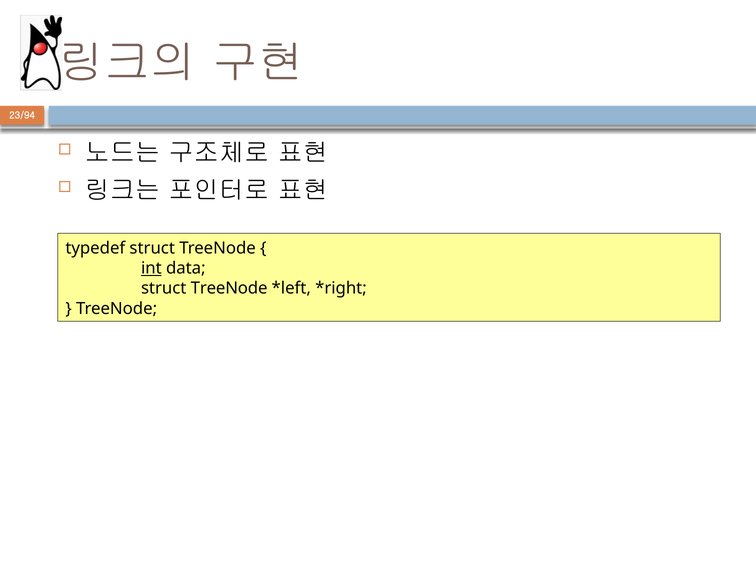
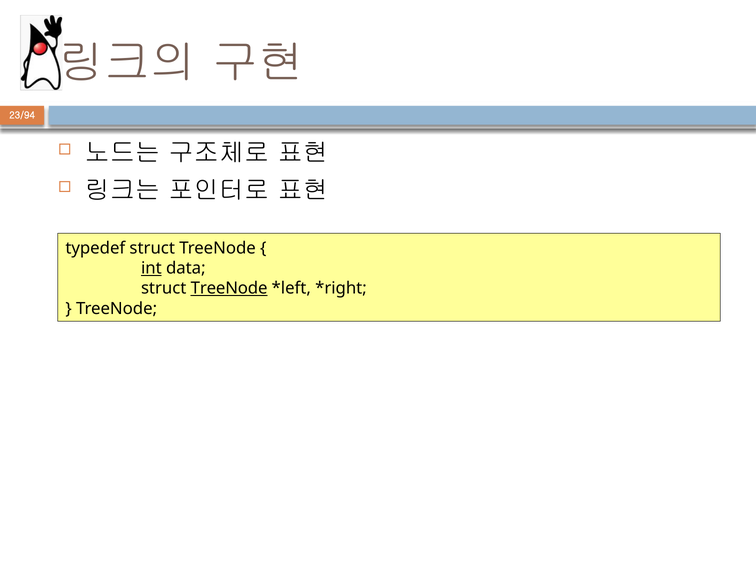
TreeNode at (229, 288) underline: none -> present
